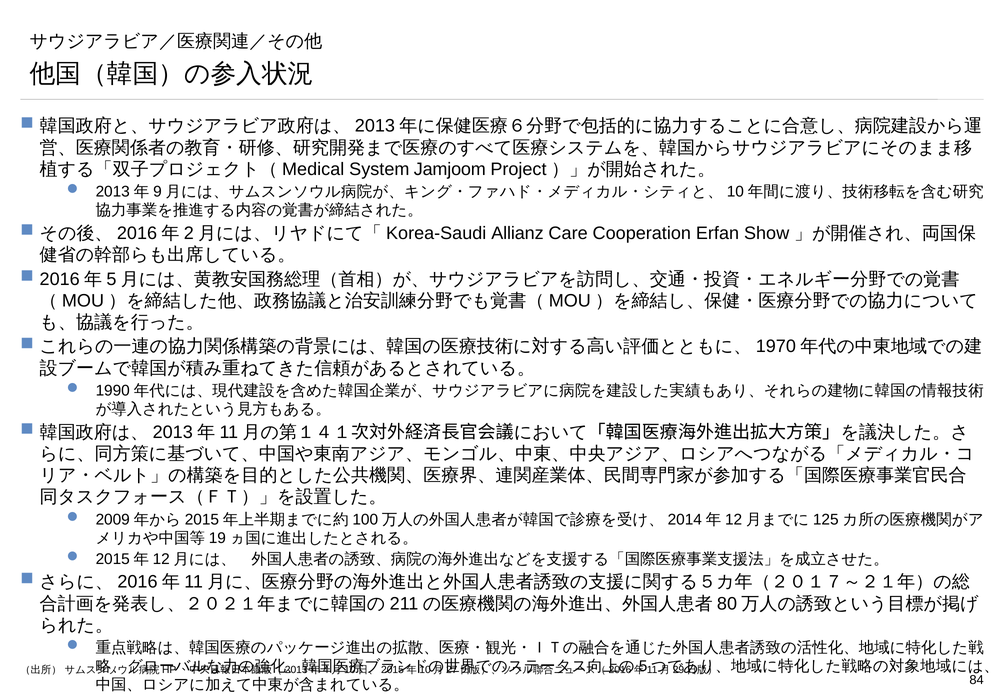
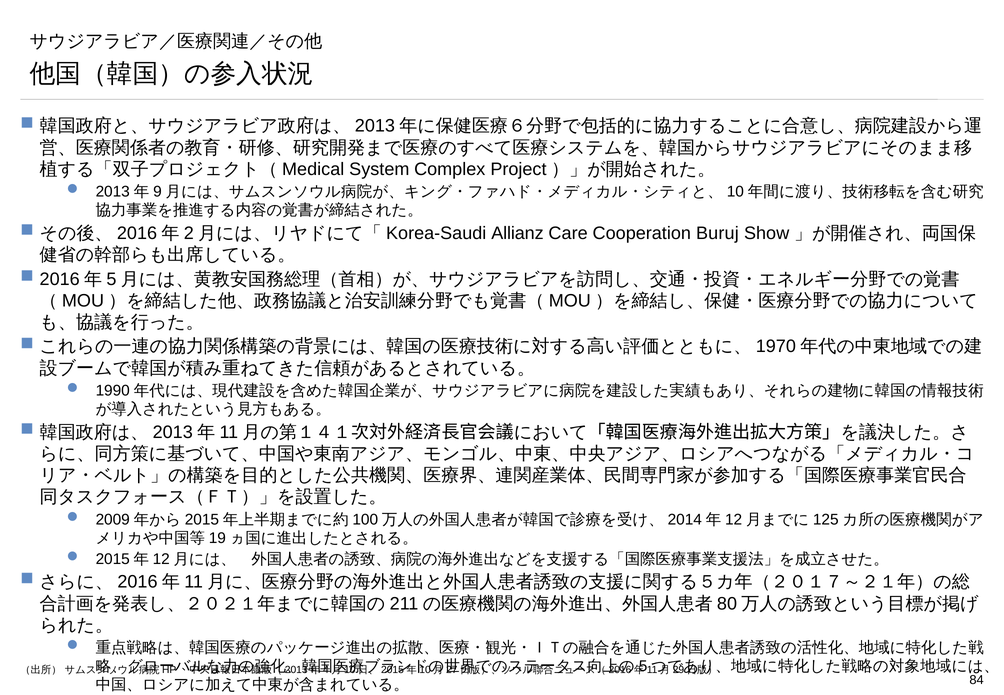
Jamjoom: Jamjoom -> Complex
Erfan: Erfan -> Buruj
